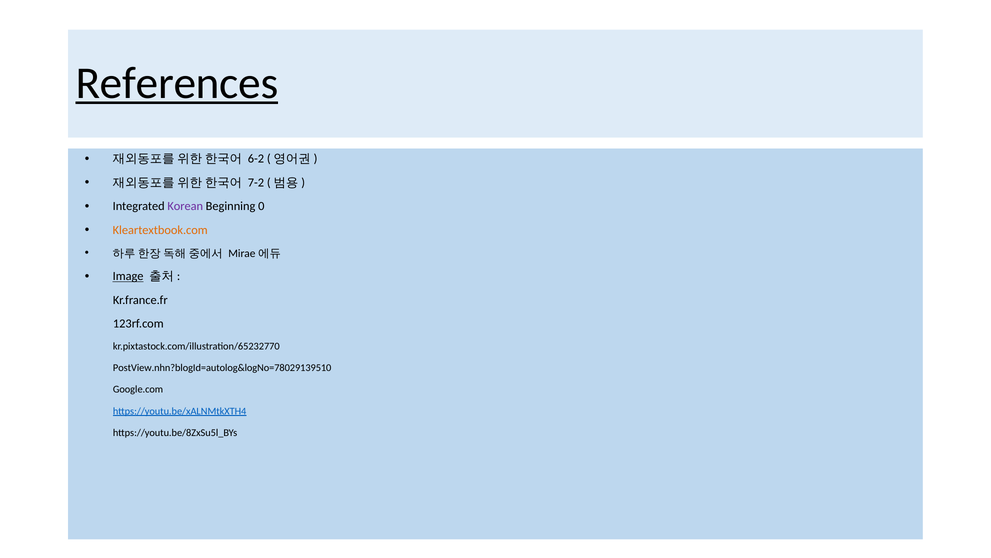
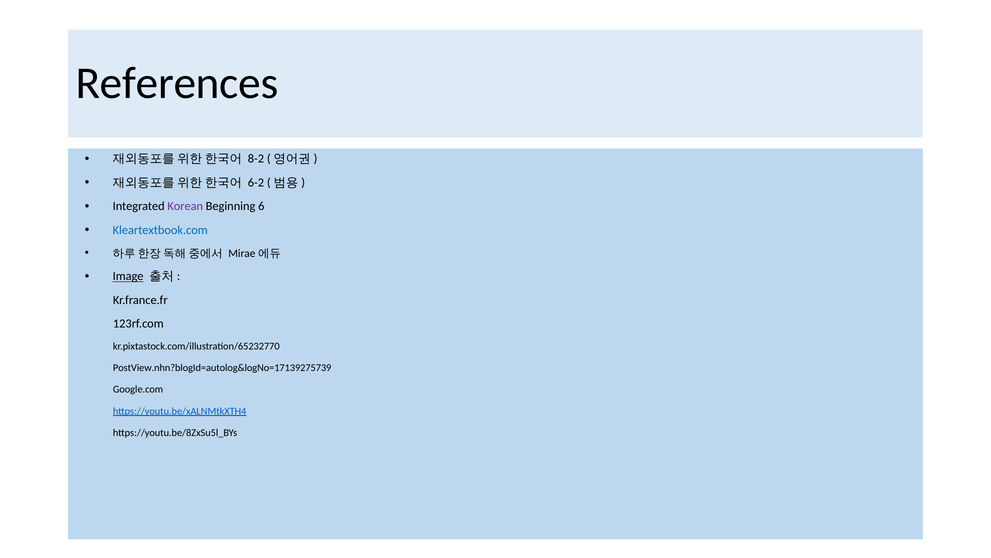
References underline: present -> none
6-2: 6-2 -> 8-2
7-2: 7-2 -> 6-2
0: 0 -> 6
Kleartextbook.com colour: orange -> blue
PostView.nhn?blogId=autolog&logNo=78029139510: PostView.nhn?blogId=autolog&logNo=78029139510 -> PostView.nhn?blogId=autolog&logNo=17139275739
